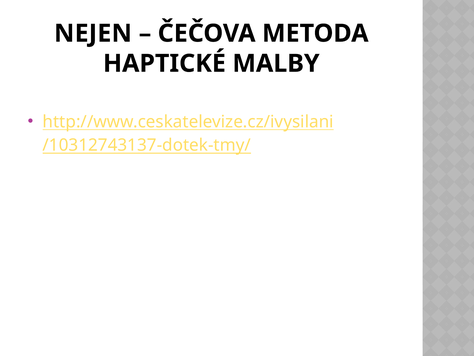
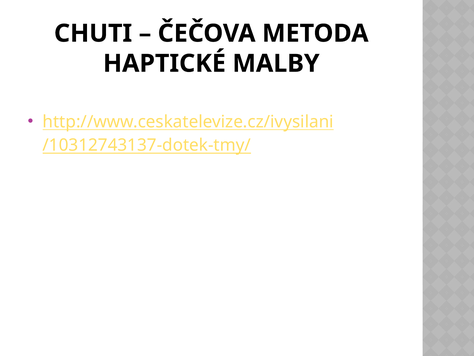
NEJEN: NEJEN -> CHUTI
